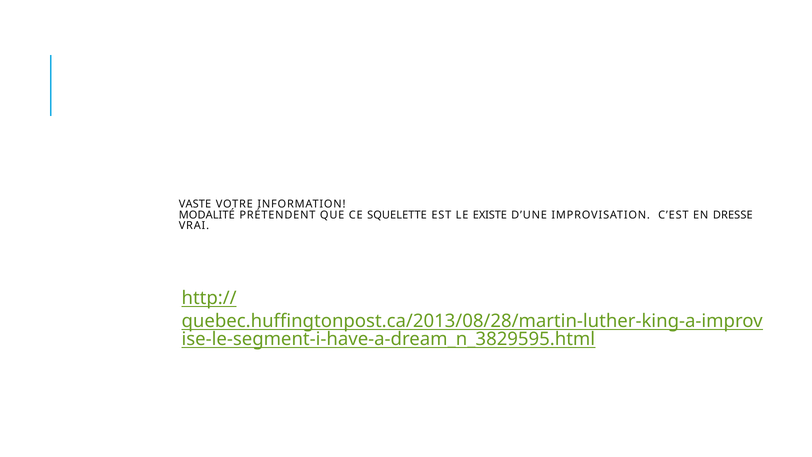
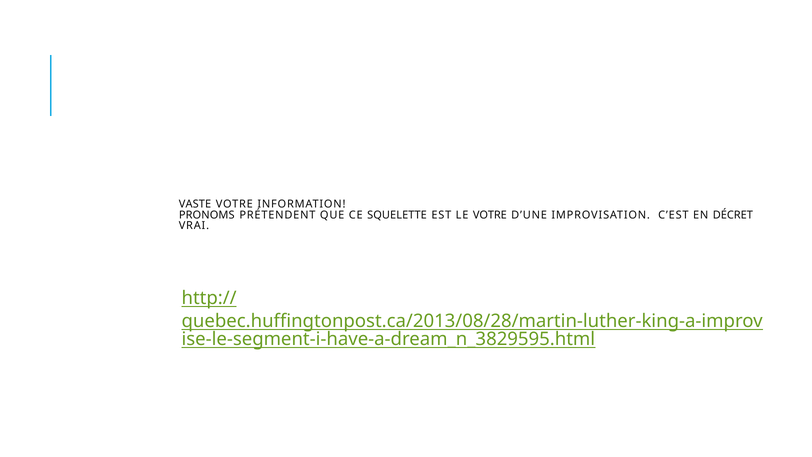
MODALITÉ: MODALITÉ -> PRONOMS
LE EXISTE: EXISTE -> VOTRE
DRESSE: DRESSE -> DÉCRET
